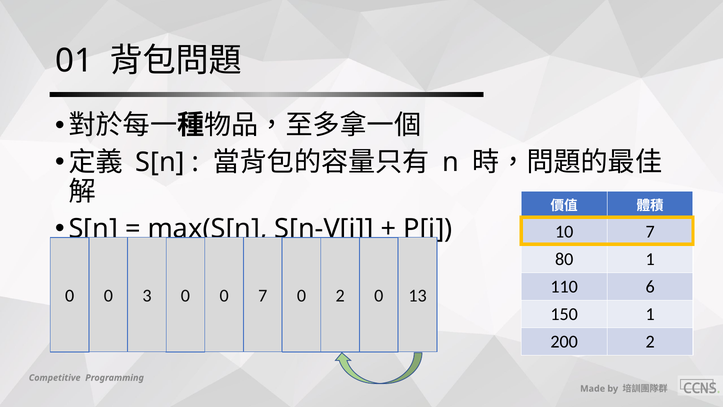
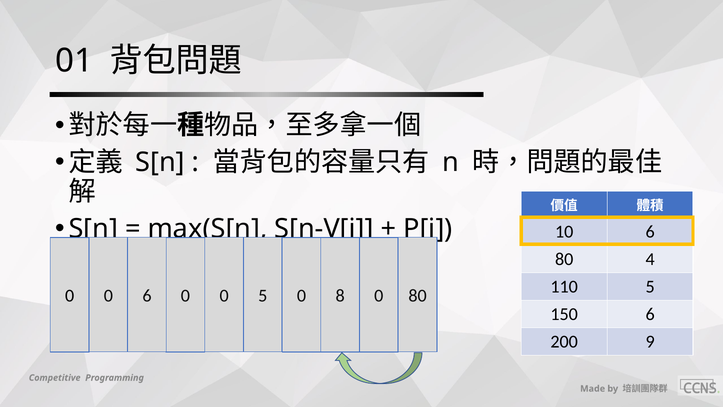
10 7: 7 -> 6
80 1: 1 -> 4
110 6: 6 -> 5
0 3: 3 -> 6
0 7: 7 -> 5
0 2: 2 -> 8
0 13: 13 -> 80
150 1: 1 -> 6
200 2: 2 -> 9
